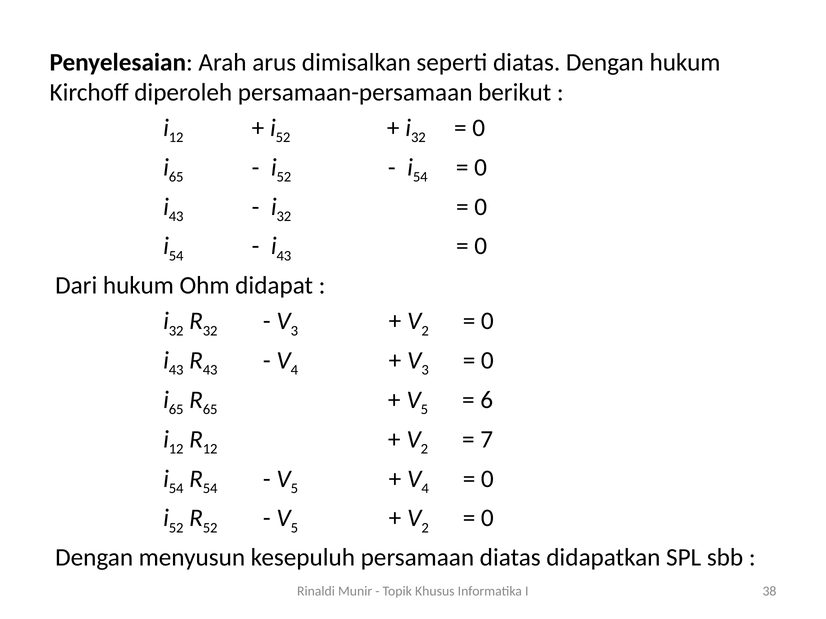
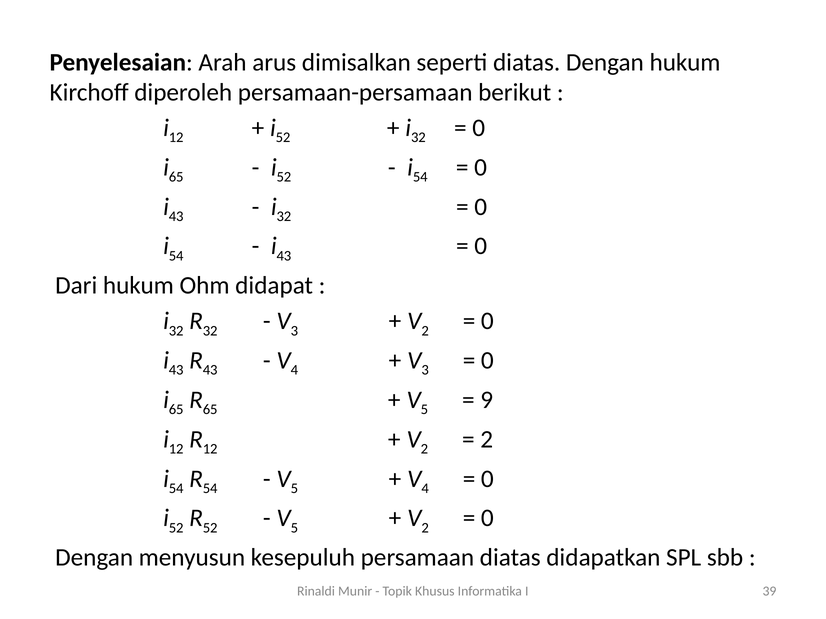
6: 6 -> 9
7 at (487, 440): 7 -> 2
38: 38 -> 39
